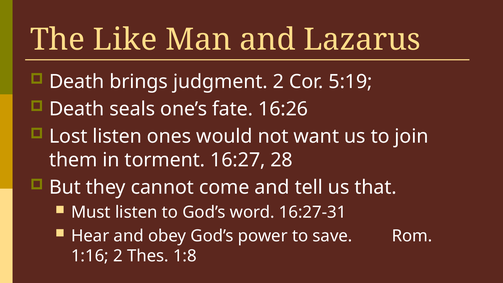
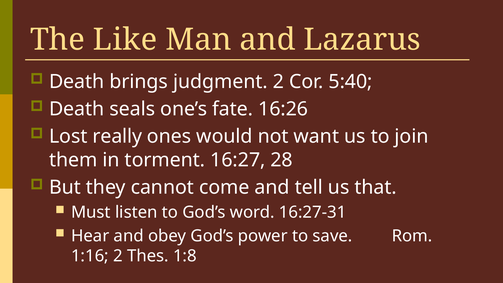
5:19: 5:19 -> 5:40
Lost listen: listen -> really
